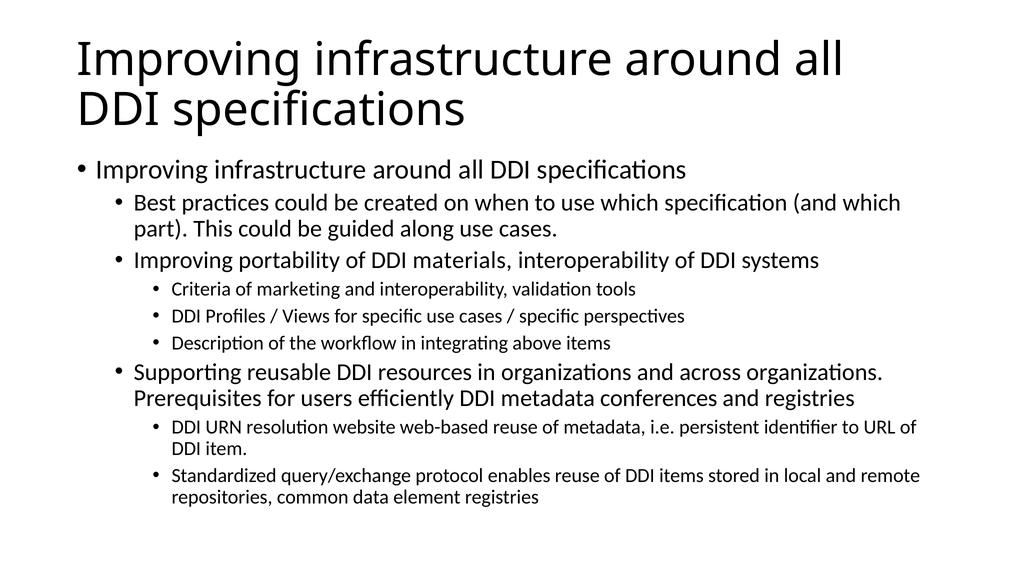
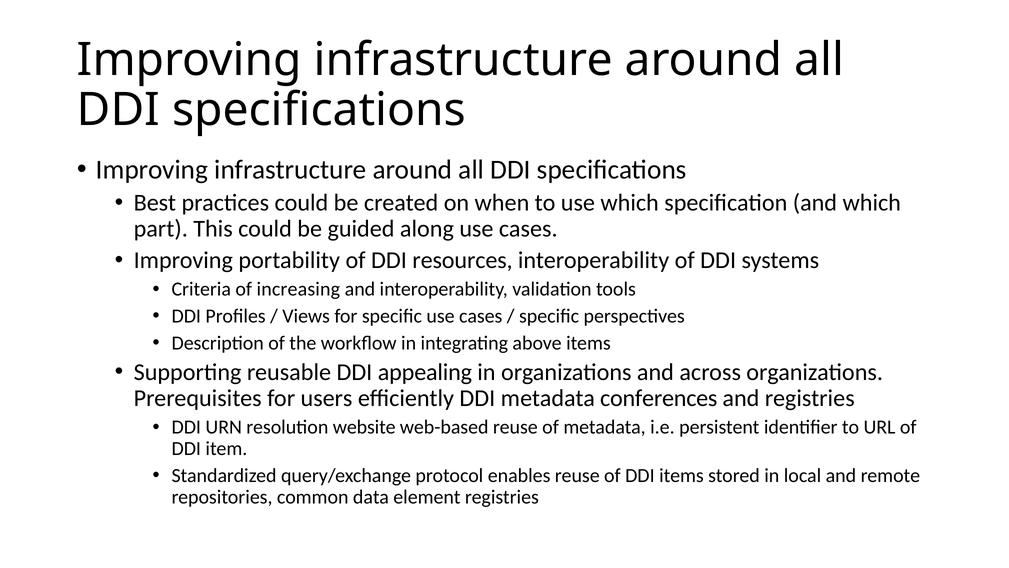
materials: materials -> resources
marketing: marketing -> increasing
resources: resources -> appealing
